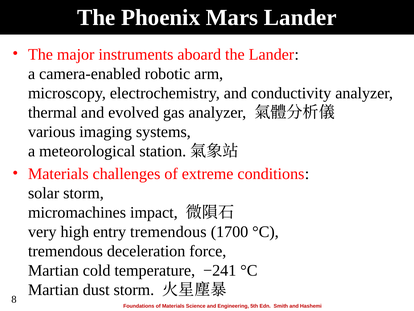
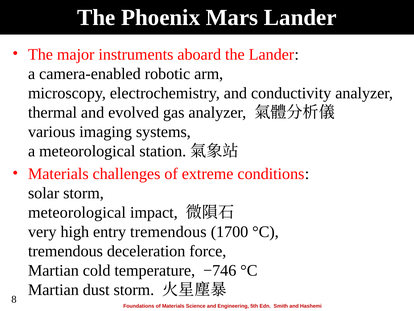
micromachines at (77, 212): micromachines -> meteorological
−241: −241 -> −746
